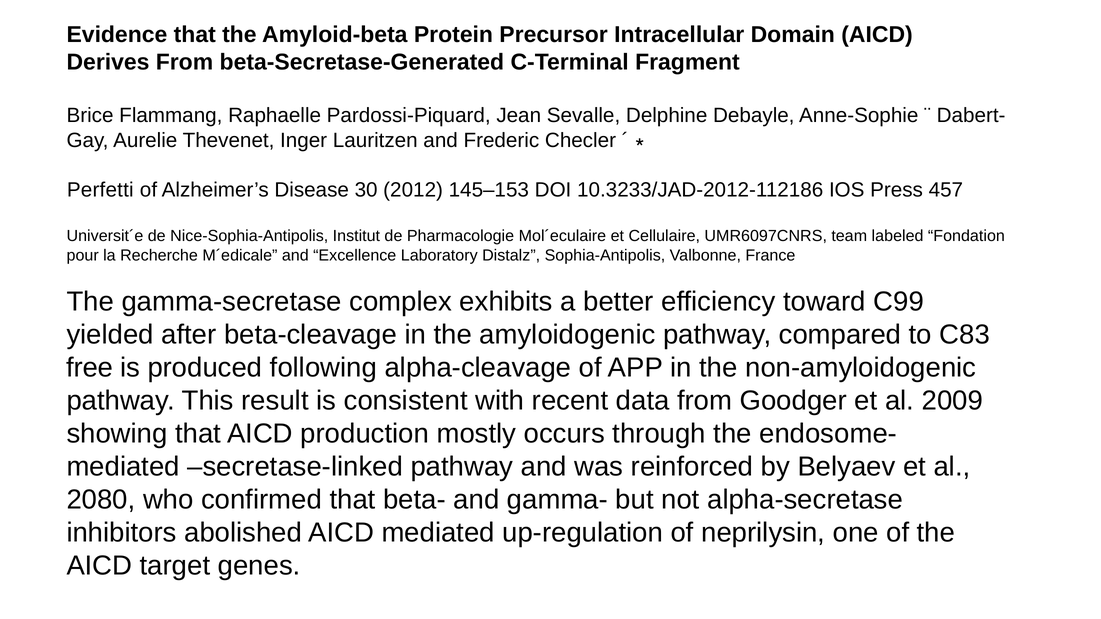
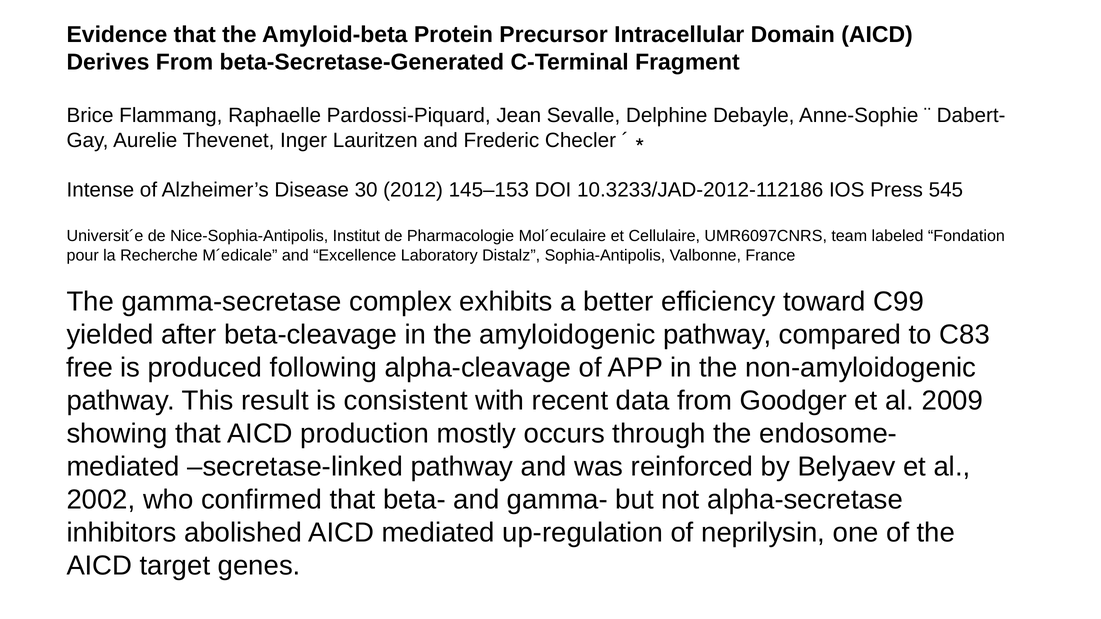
Perfetti: Perfetti -> Intense
457: 457 -> 545
2080: 2080 -> 2002
